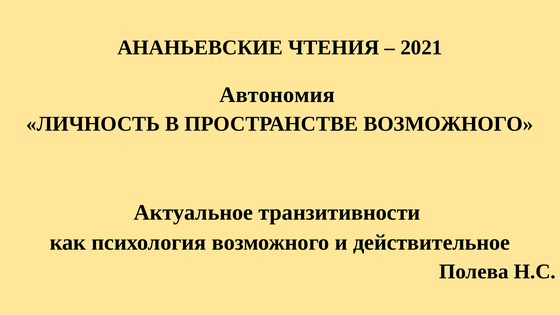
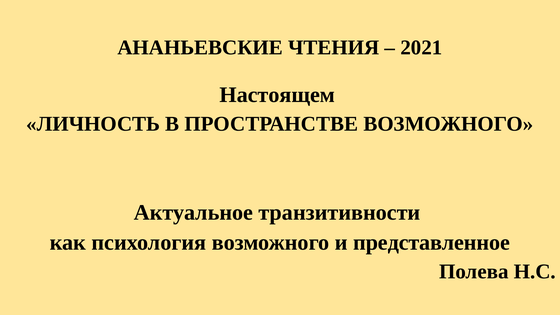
Автономия: Автономия -> Настоящем
действительное: действительное -> представленное
